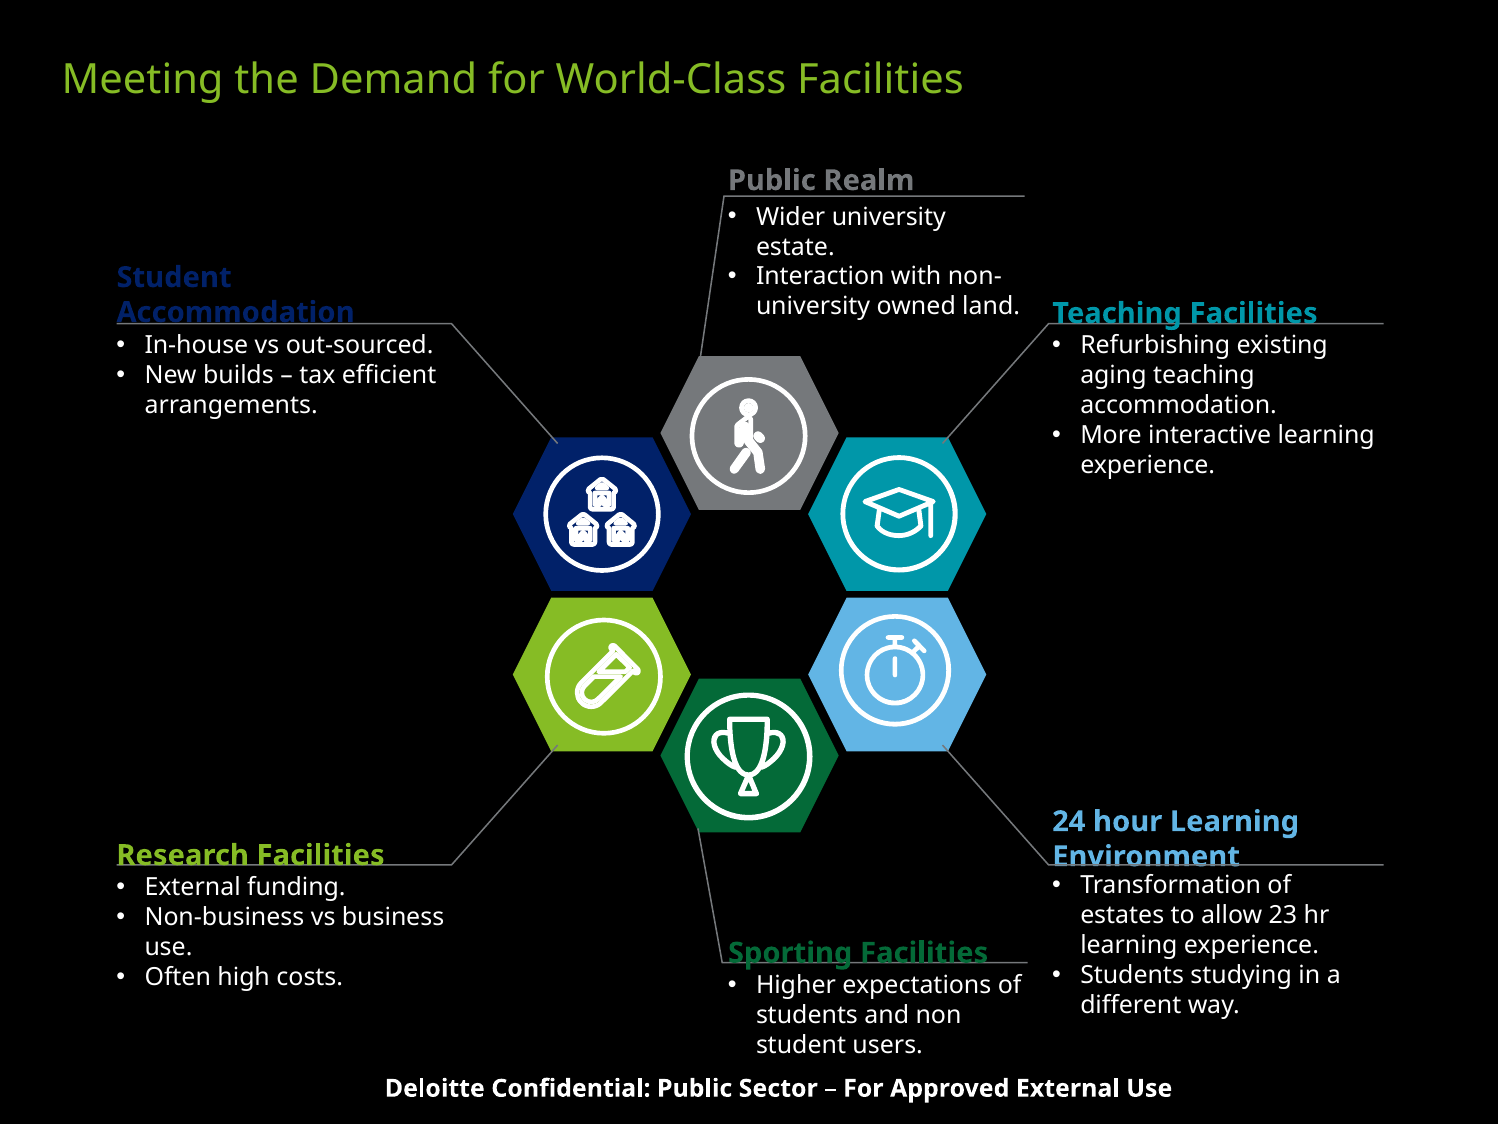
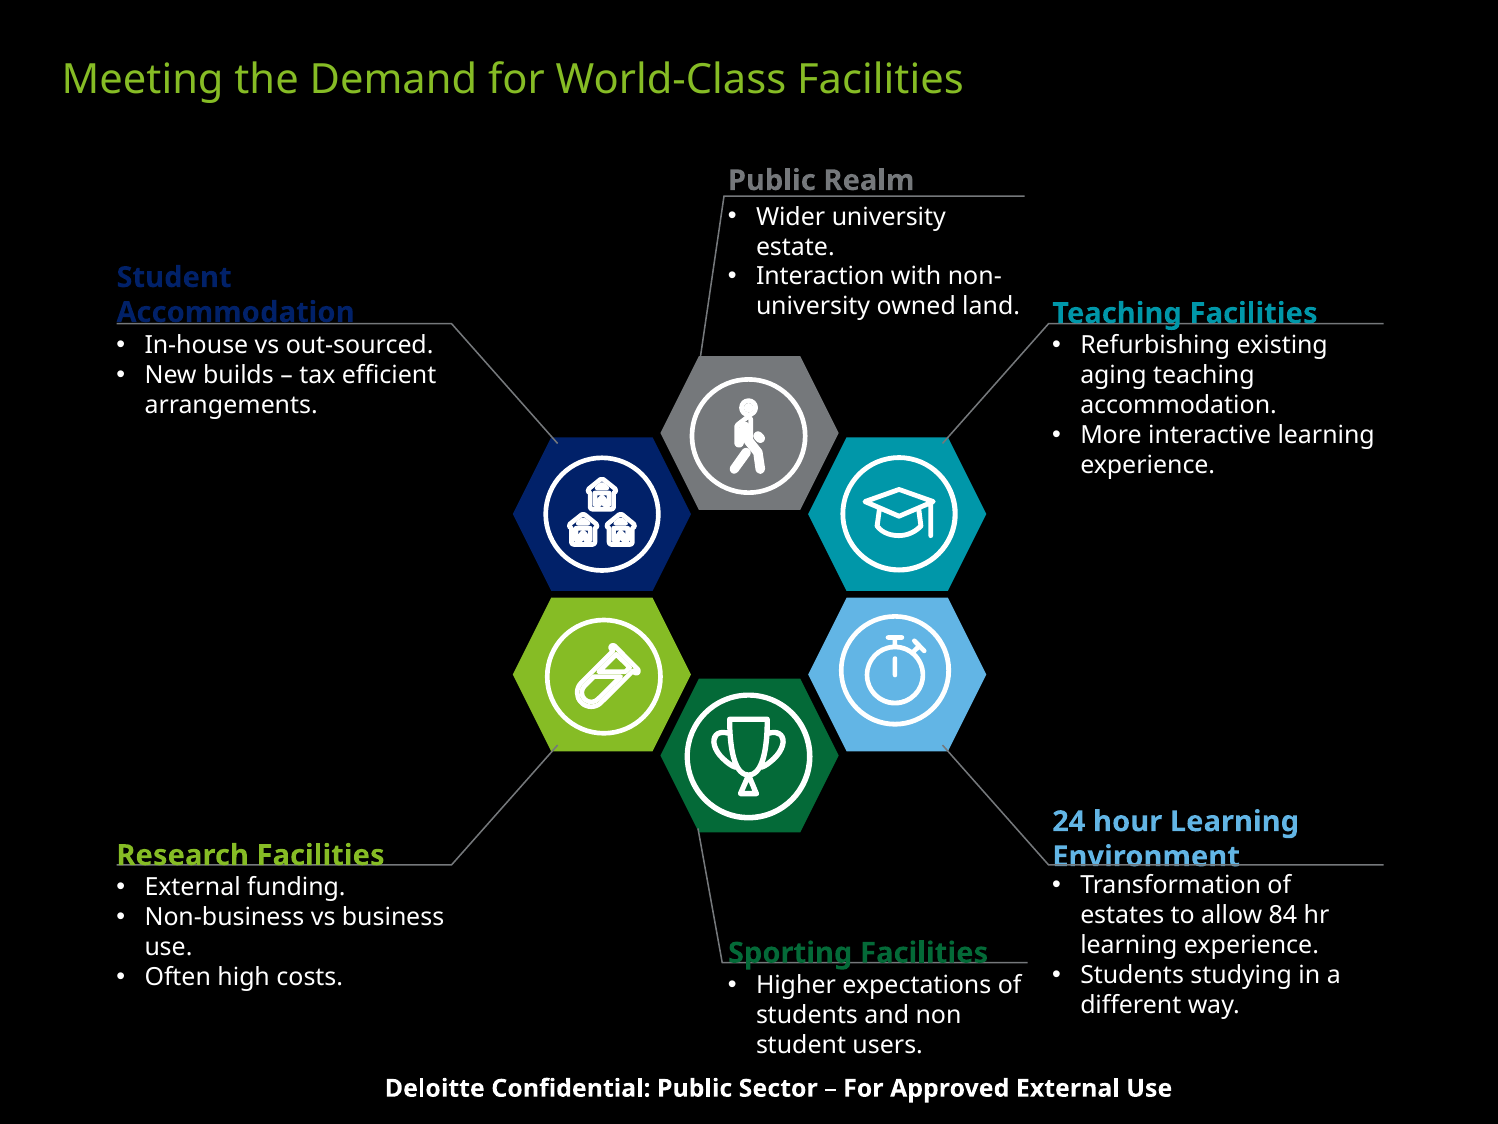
23: 23 -> 84
